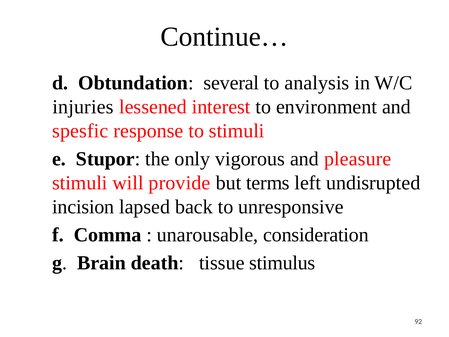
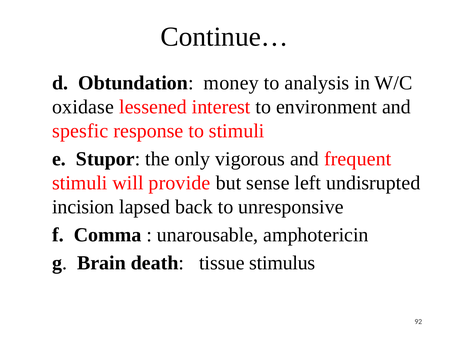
several: several -> money
injuries: injuries -> oxidase
pleasure: pleasure -> frequent
terms: terms -> sense
consideration: consideration -> amphotericin
